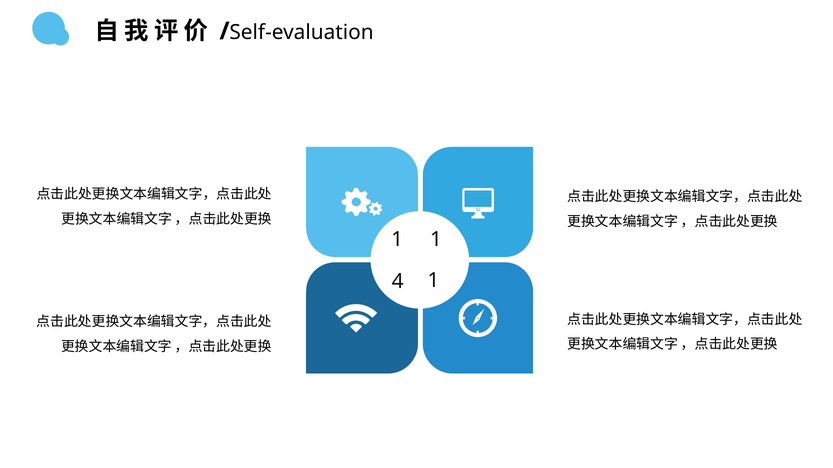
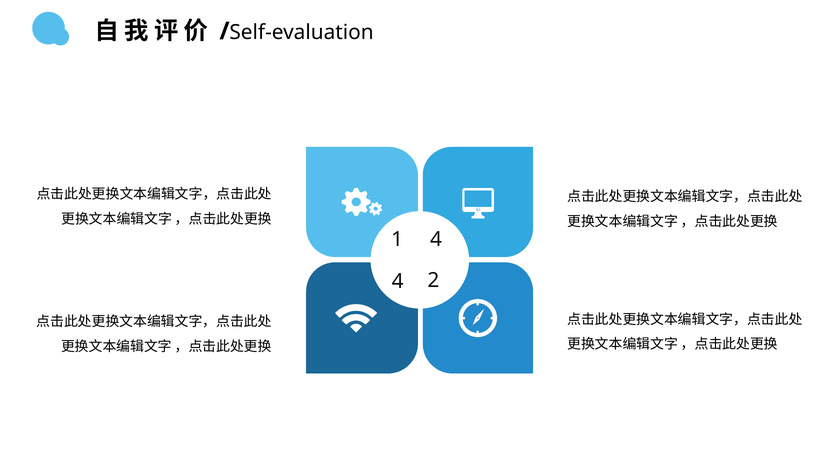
1 1: 1 -> 4
4 1: 1 -> 2
